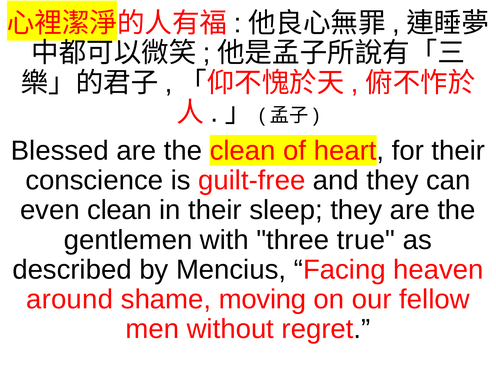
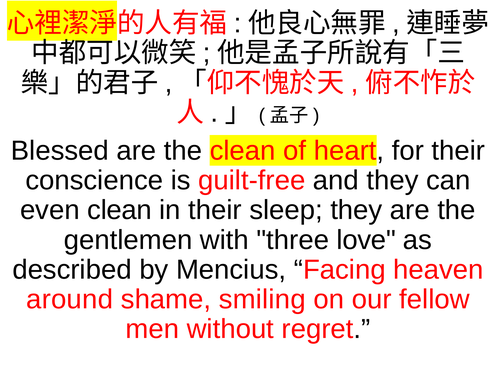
true: true -> love
moving: moving -> smiling
